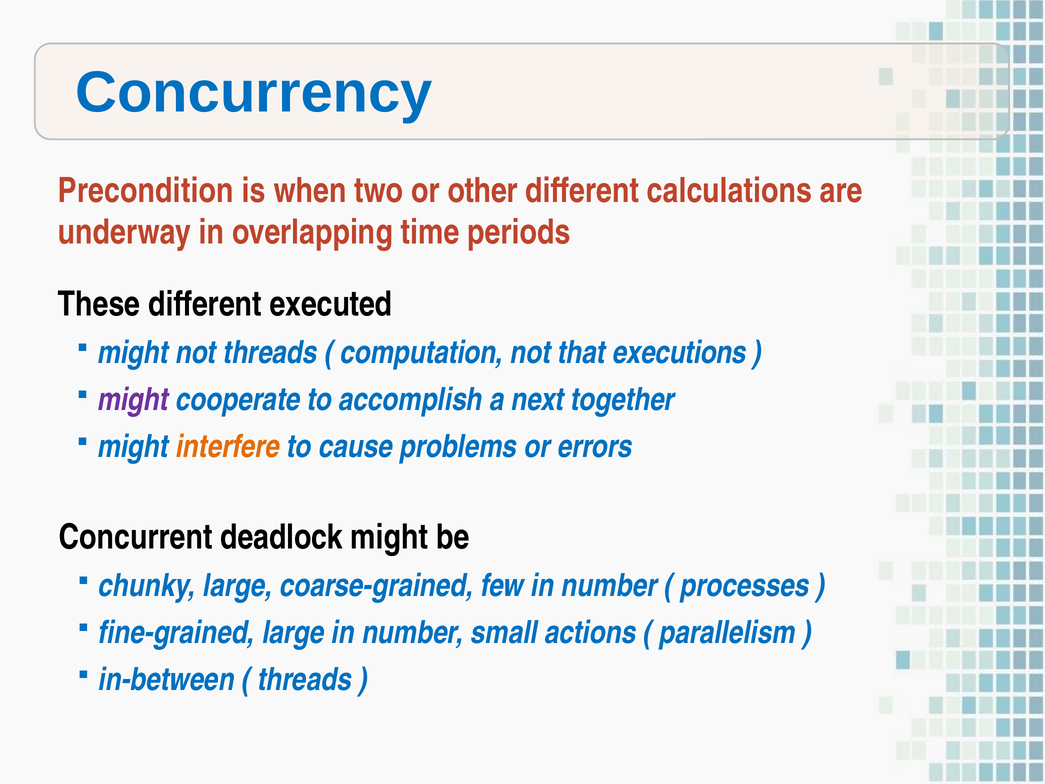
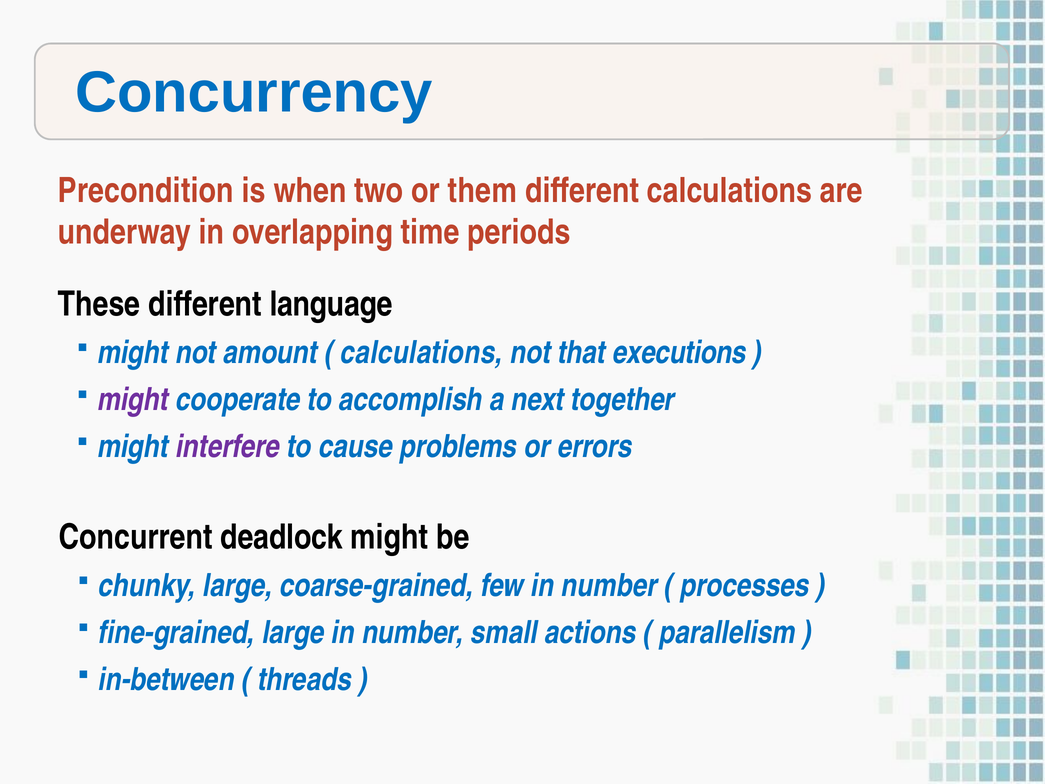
other: other -> them
executed: executed -> language
not threads: threads -> amount
computation at (422, 353): computation -> calculations
interfere colour: orange -> purple
